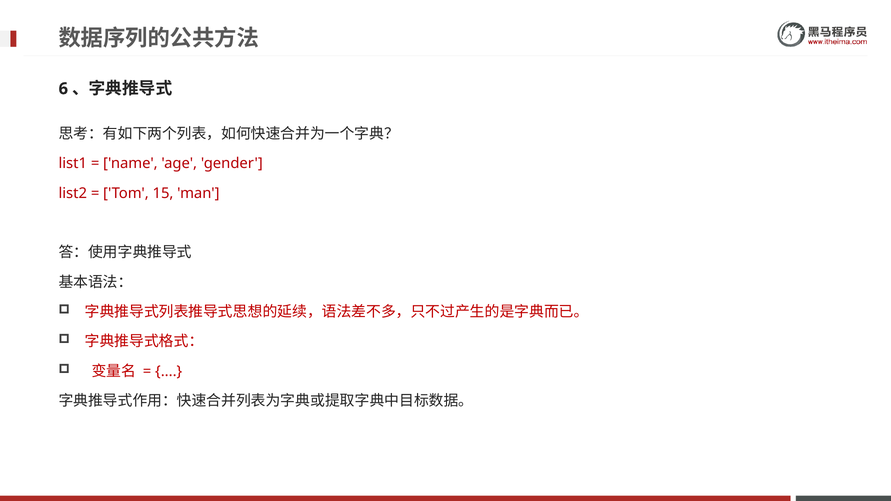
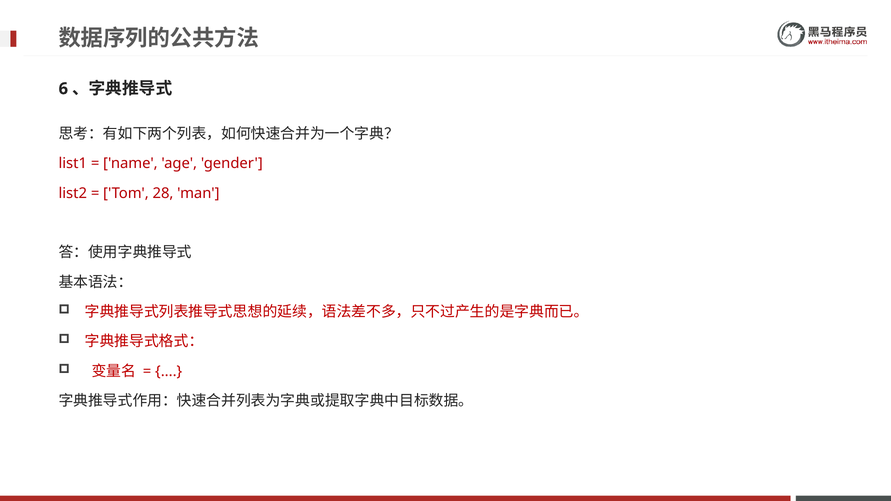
15: 15 -> 28
